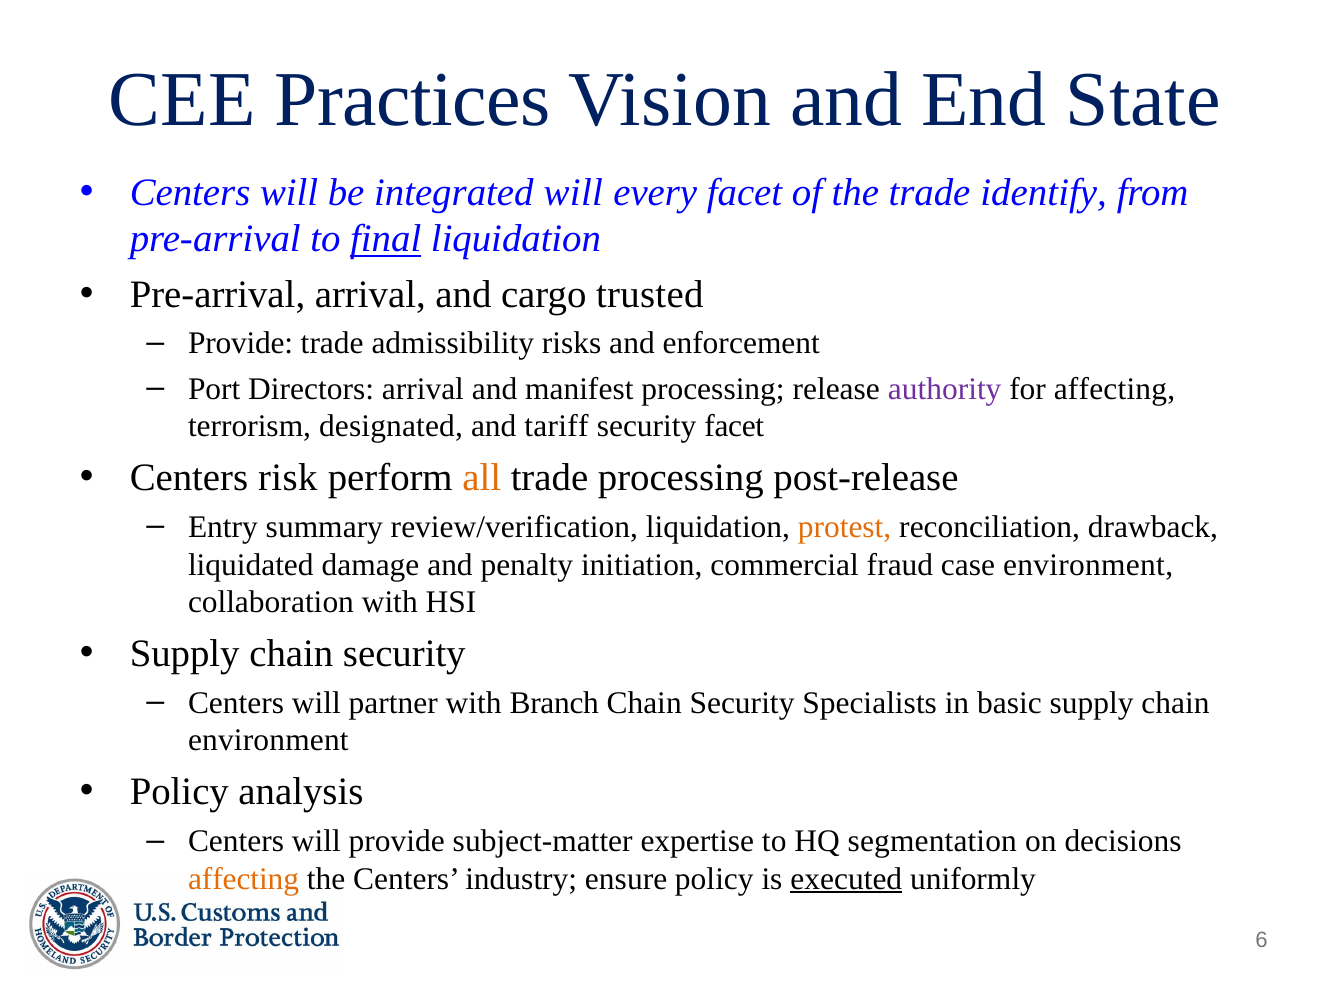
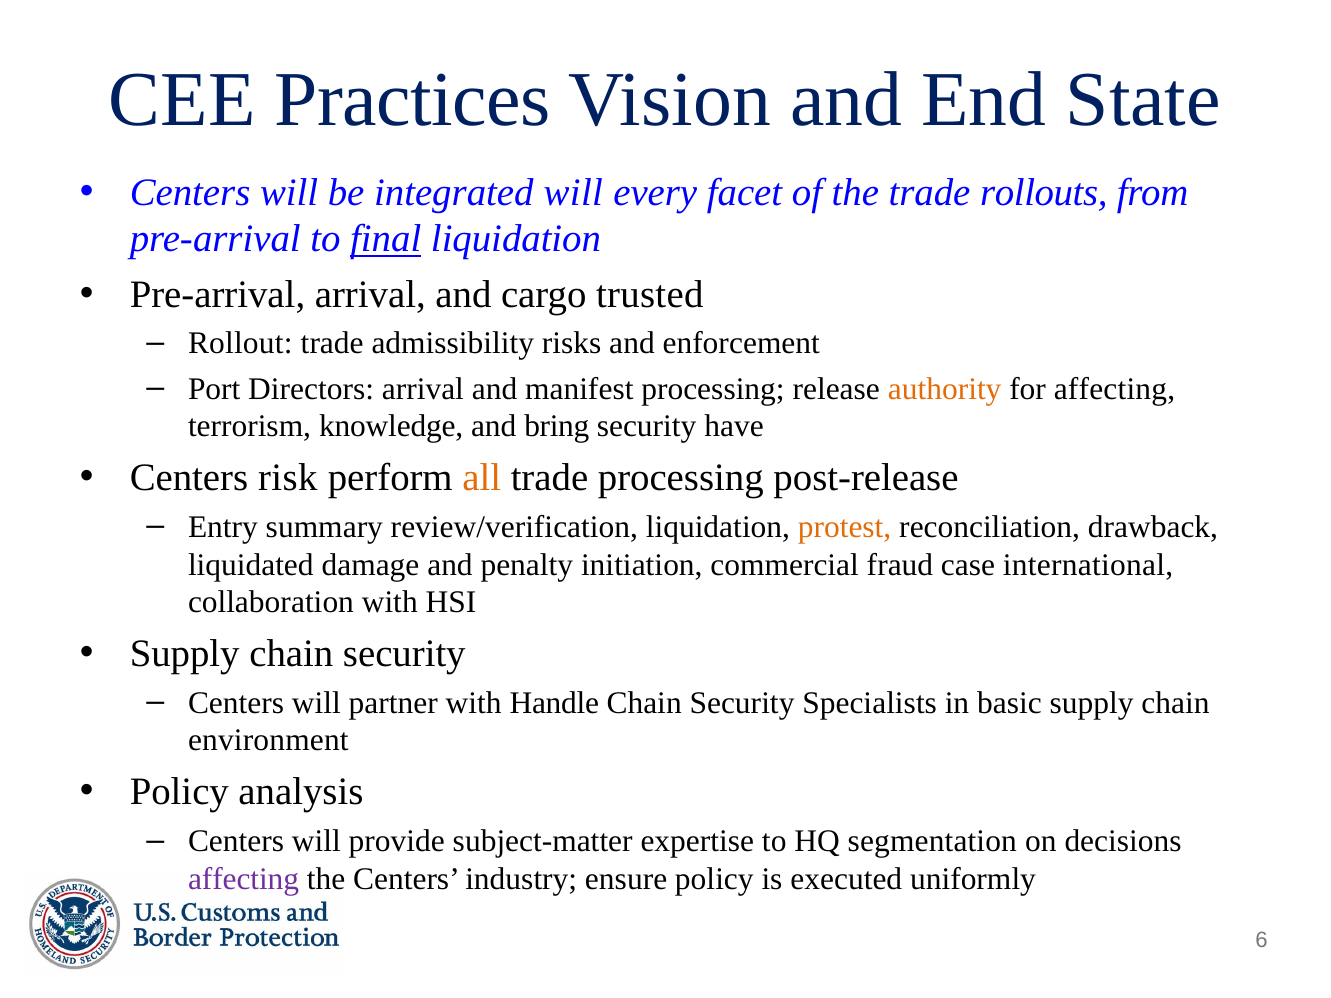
identify: identify -> rollouts
Provide at (240, 344): Provide -> Rollout
authority colour: purple -> orange
designated: designated -> knowledge
tariff: tariff -> bring
security facet: facet -> have
case environment: environment -> international
Branch: Branch -> Handle
affecting at (244, 879) colour: orange -> purple
executed underline: present -> none
